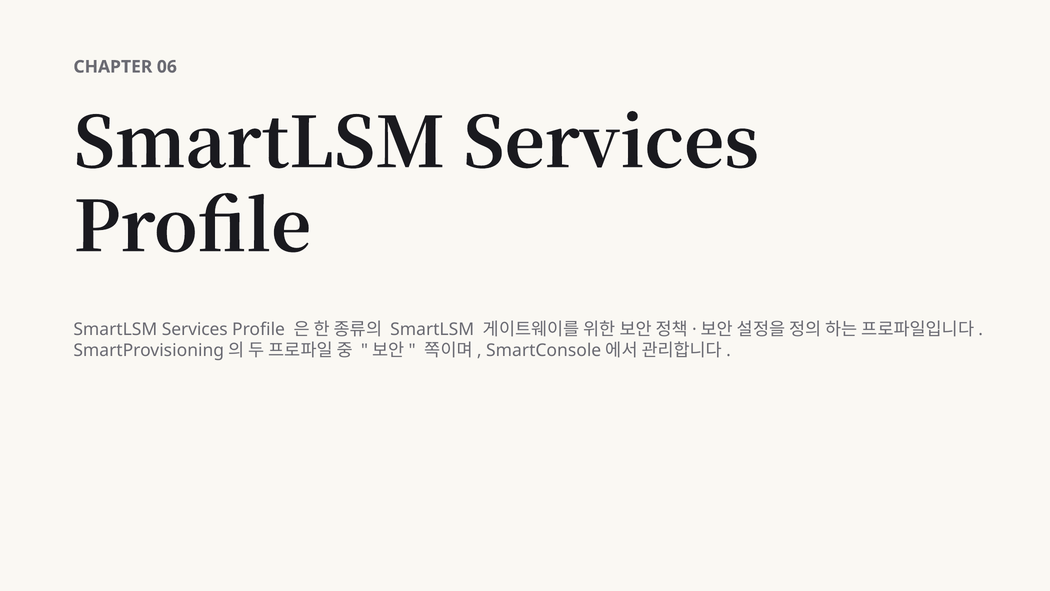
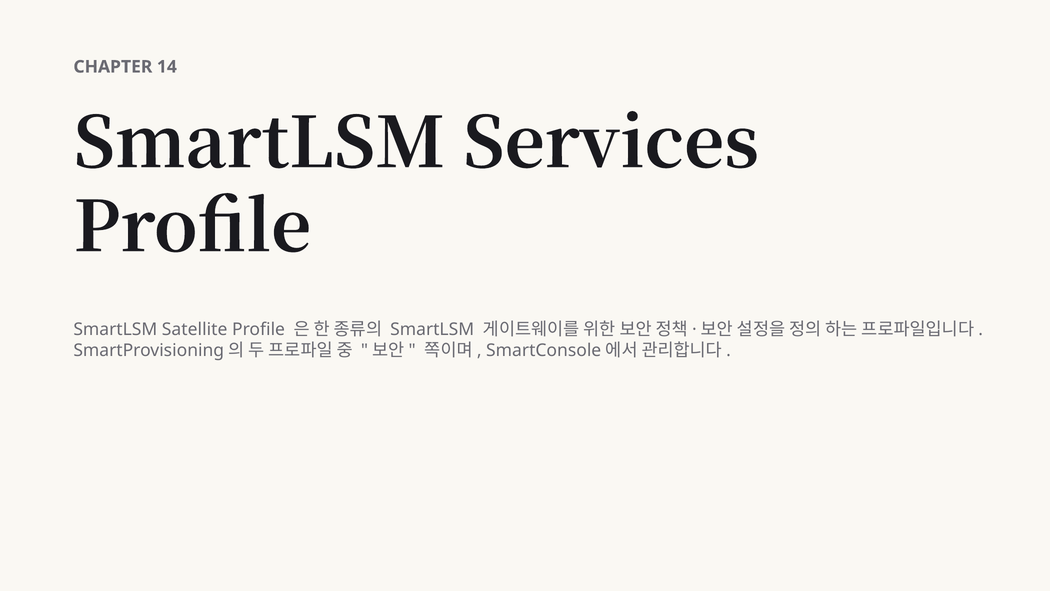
06: 06 -> 14
Services at (195, 329): Services -> Satellite
